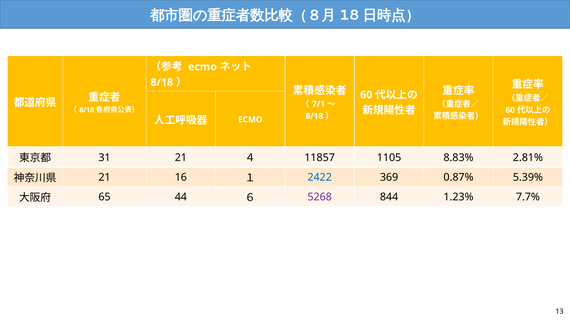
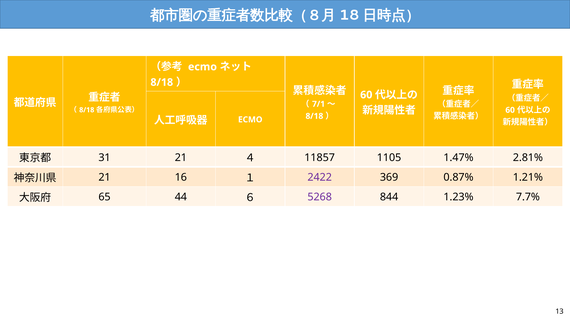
8.83%: 8.83% -> 1.47%
2422 colour: blue -> purple
5.39%: 5.39% -> 1.21%
